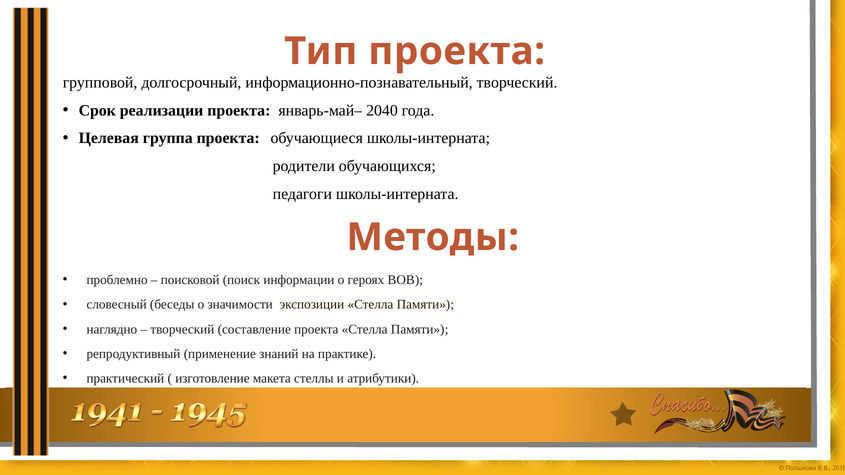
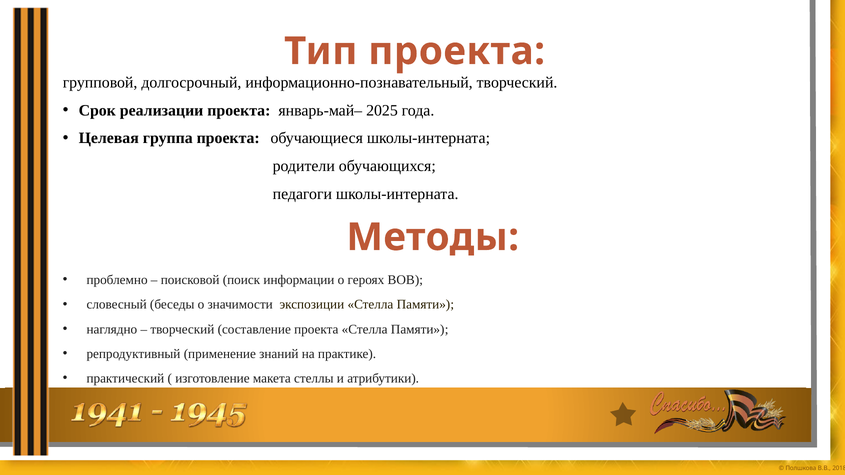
2040: 2040 -> 2025
